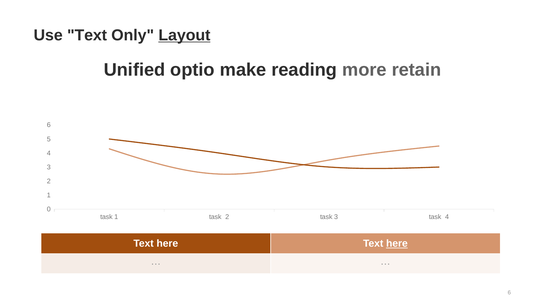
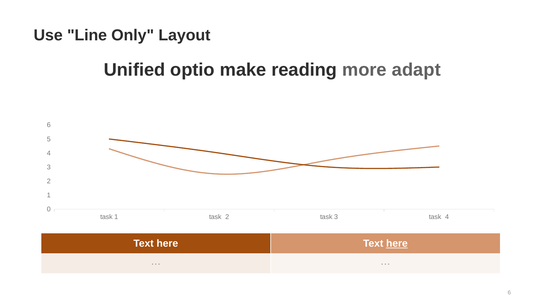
Use Text: Text -> Line
Layout underline: present -> none
retain: retain -> adapt
